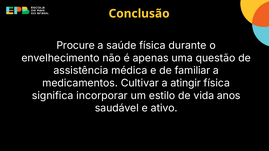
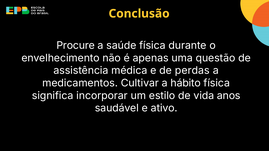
familiar: familiar -> perdas
atingir: atingir -> hábito
